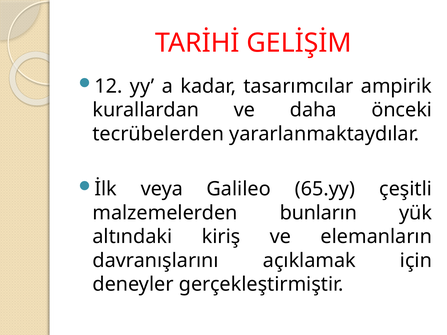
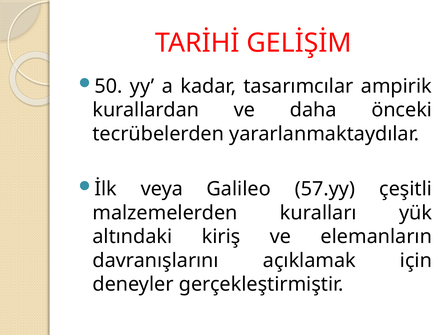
12: 12 -> 50
65.yy: 65.yy -> 57.yy
bunların: bunların -> kuralları
